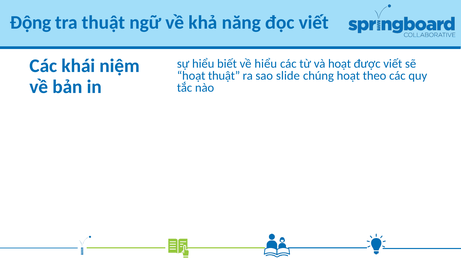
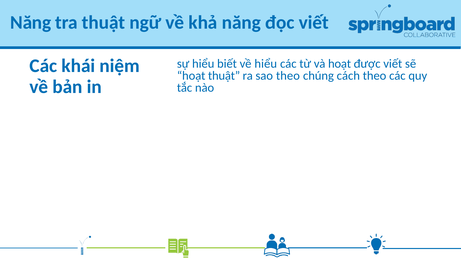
Động at (31, 22): Động -> Năng
sao slide: slide -> theo
chúng hoạt: hoạt -> cách
